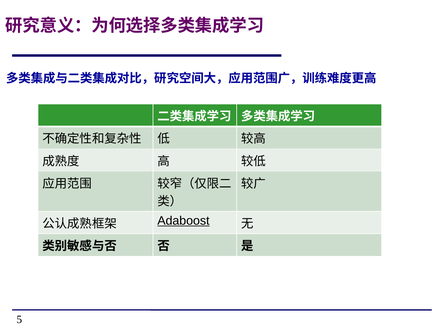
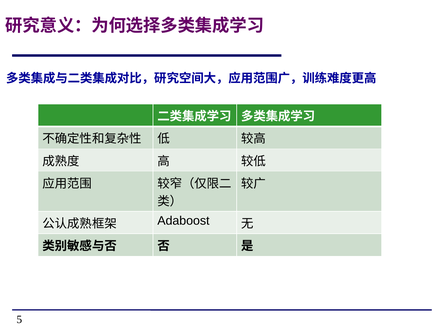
Adaboost underline: present -> none
